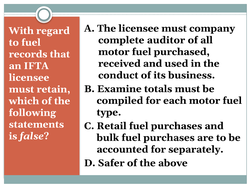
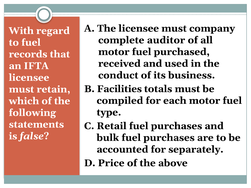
Examine: Examine -> Facilities
Safer: Safer -> Price
